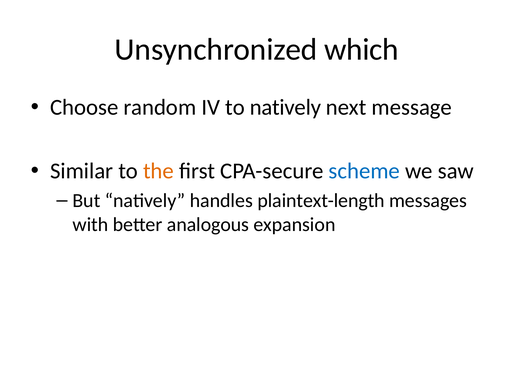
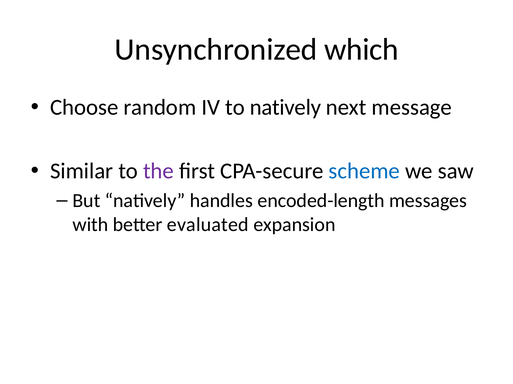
the colour: orange -> purple
plaintext-length: plaintext-length -> encoded-length
analogous: analogous -> evaluated
